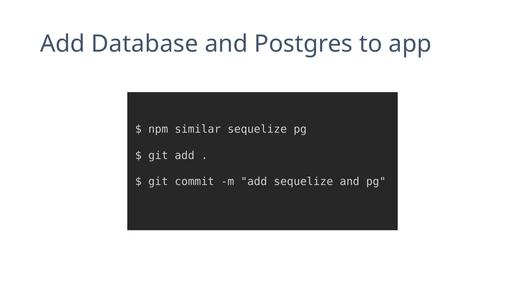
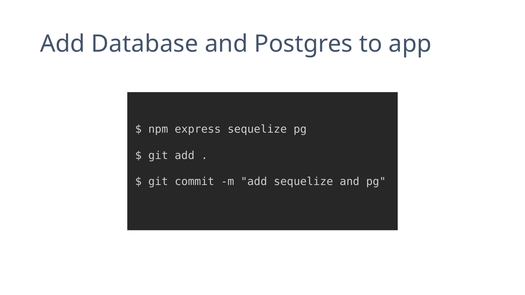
similar: similar -> express
